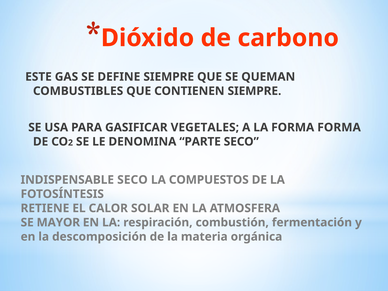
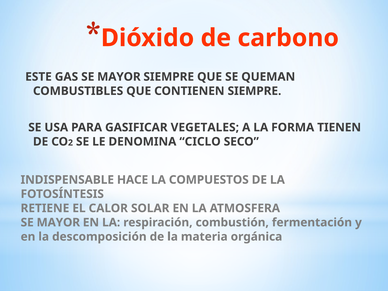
GAS SE DEFINE: DEFINE -> MAYOR
FORMA FORMA: FORMA -> TIENEN
PARTE: PARTE -> CICLO
INDISPENSABLE SECO: SECO -> HACE
